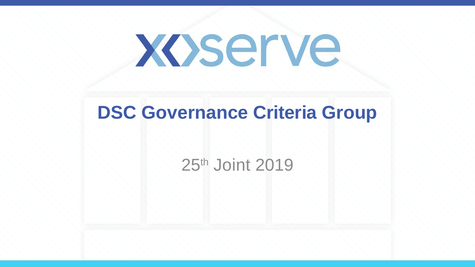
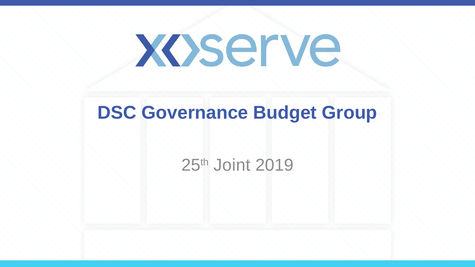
Criteria: Criteria -> Budget
